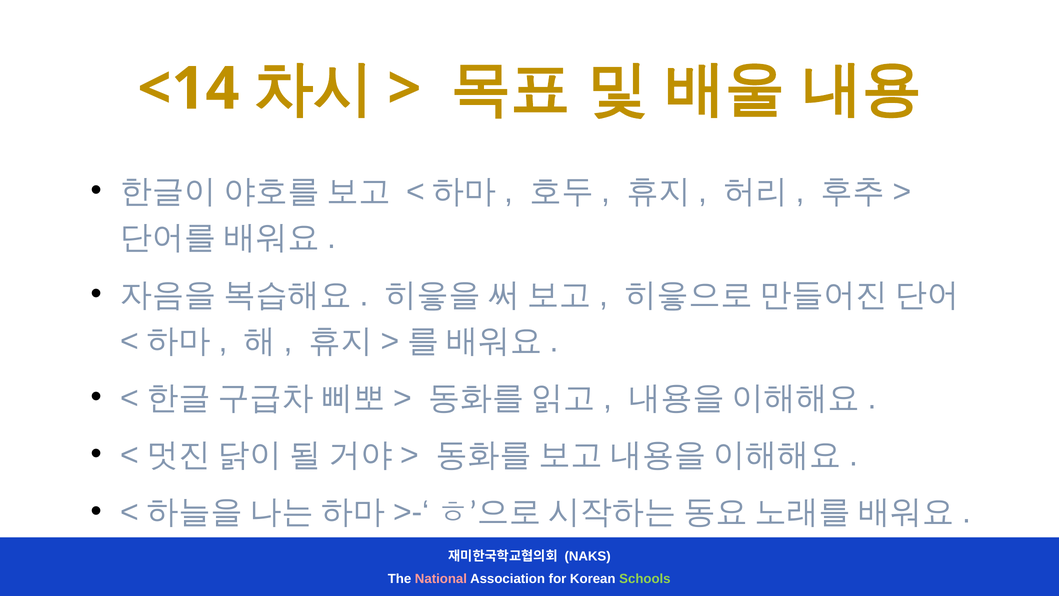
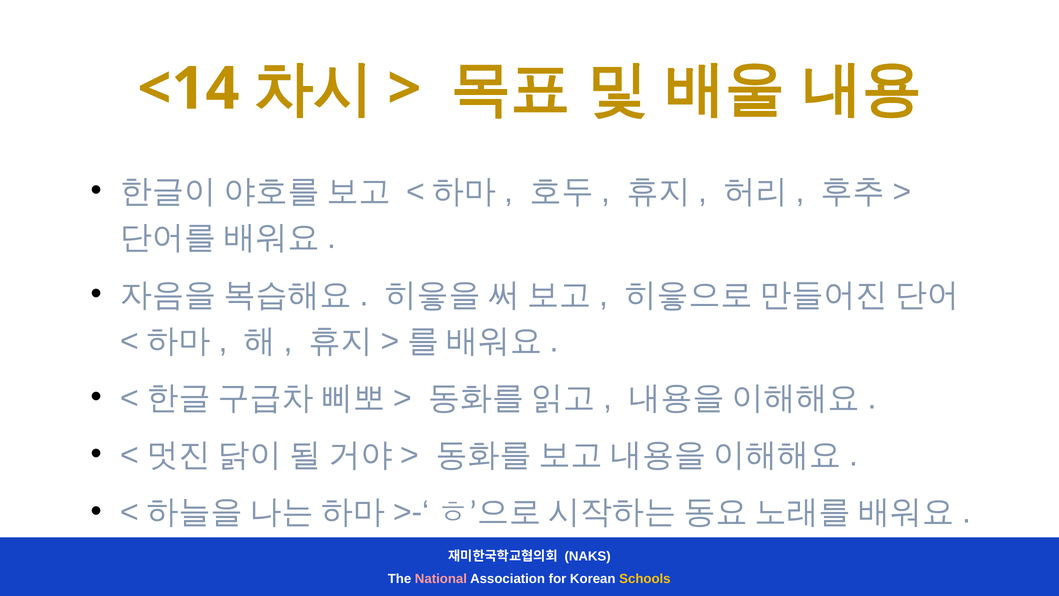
Schools colour: light green -> yellow
